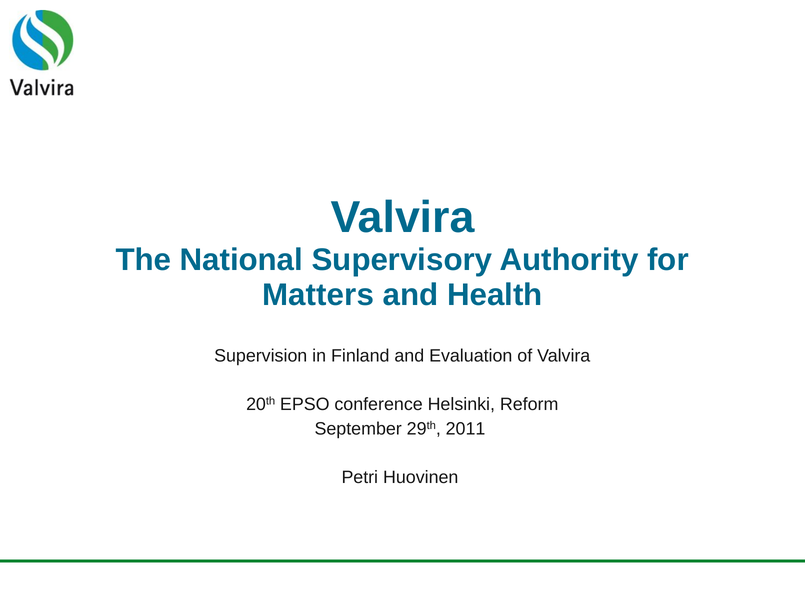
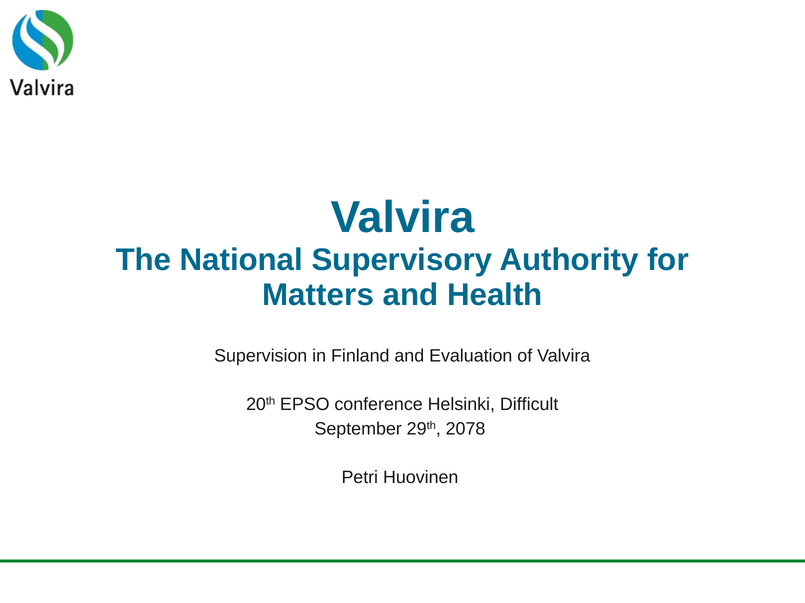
Reform: Reform -> Difficult
2011: 2011 -> 2078
